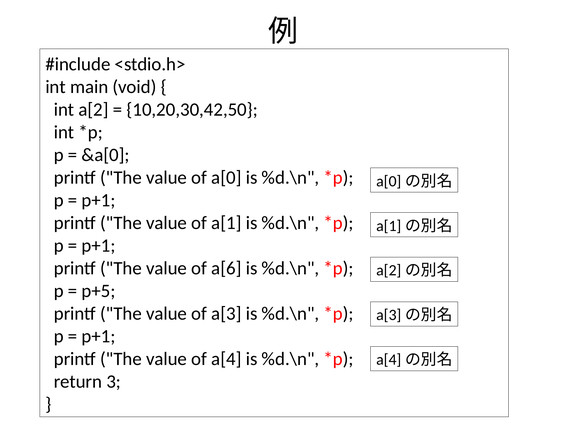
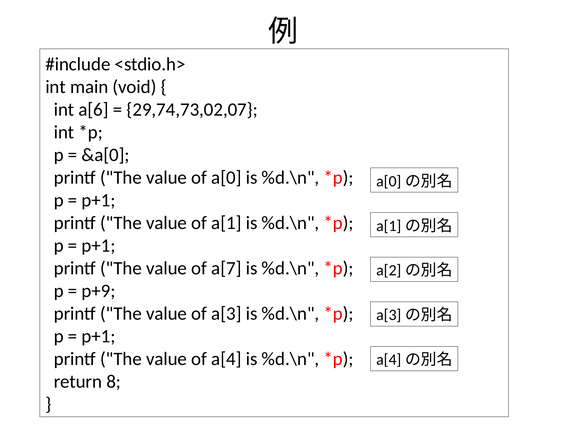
a[2: a[2 -> a[6
10,20,30,42,50: 10,20,30,42,50 -> 29,74,73,02,07
a[6: a[6 -> a[7
p+5: p+5 -> p+9
3: 3 -> 8
